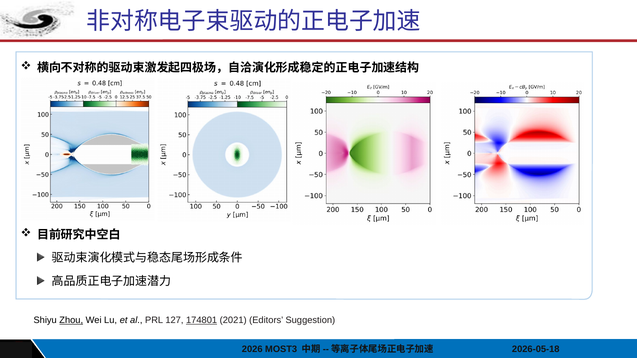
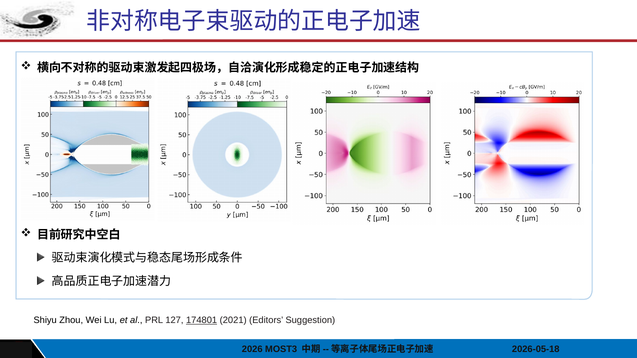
Zhou underline: present -> none
